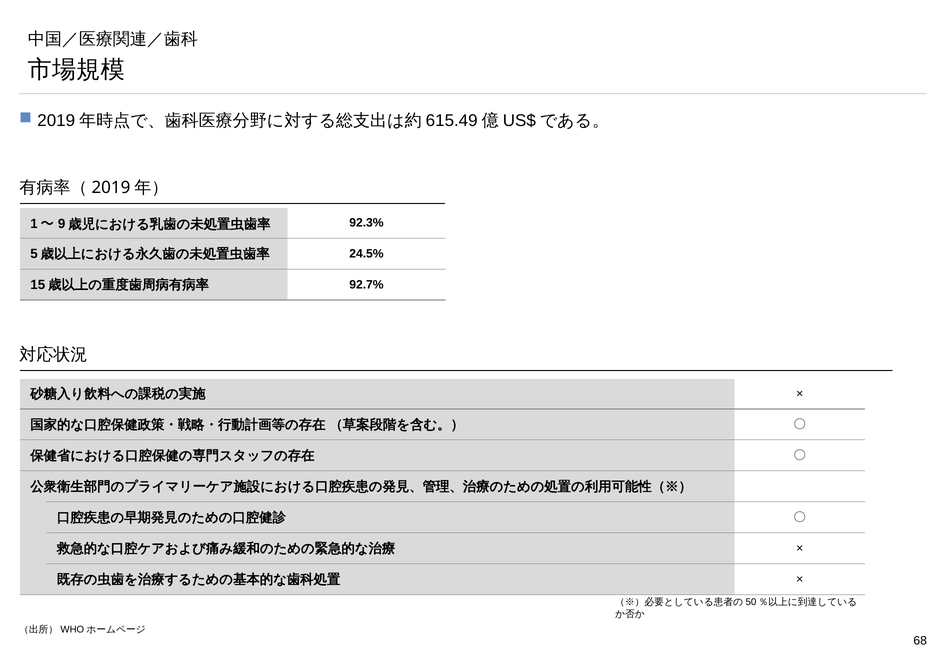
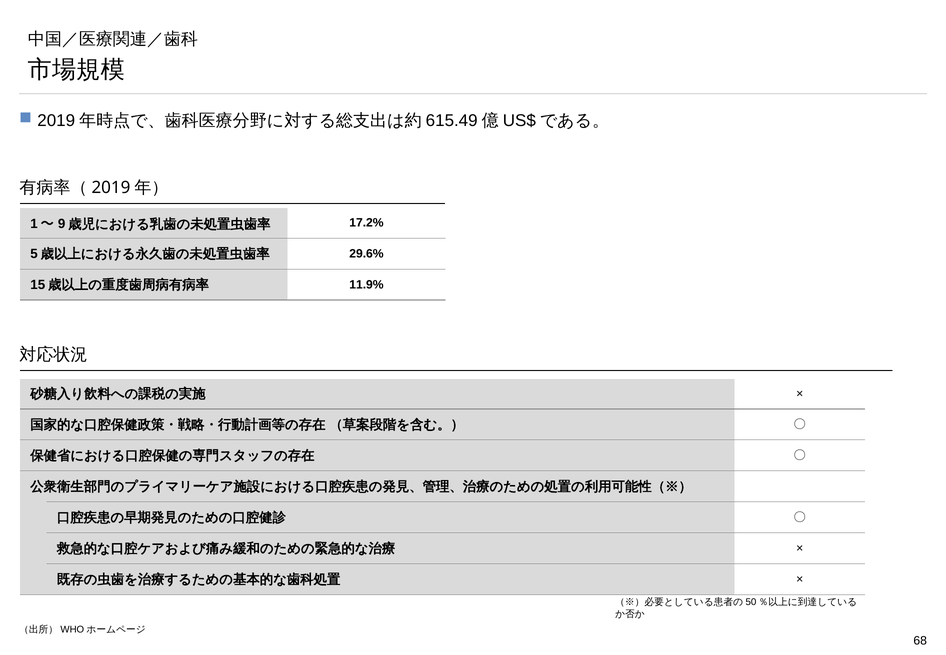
92.3%: 92.3% -> 17.2%
24.5%: 24.5% -> 29.6%
92.7%: 92.7% -> 11.9%
